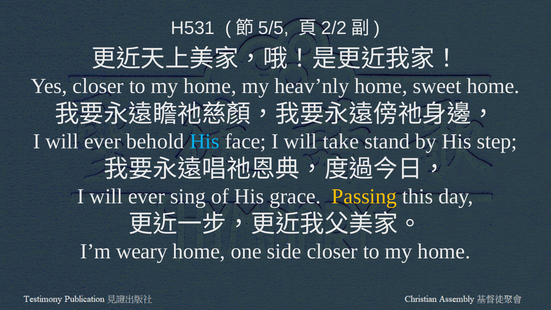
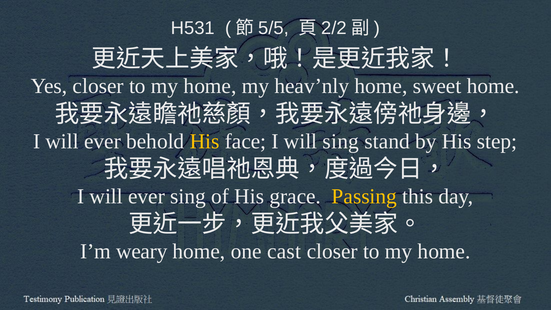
His at (205, 141) colour: light blue -> yellow
will take: take -> sing
side: side -> cast
